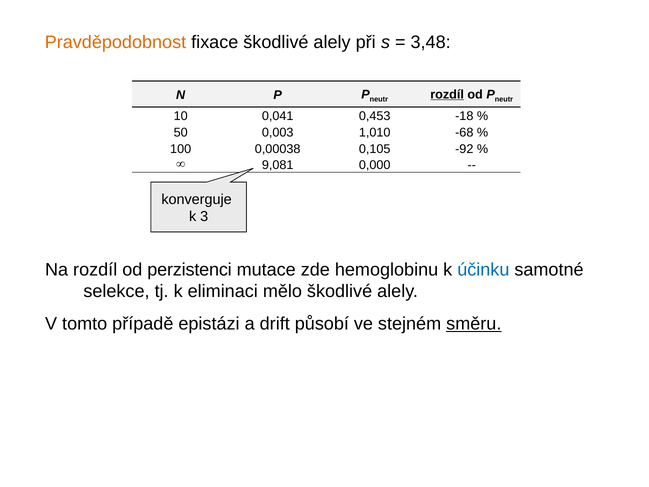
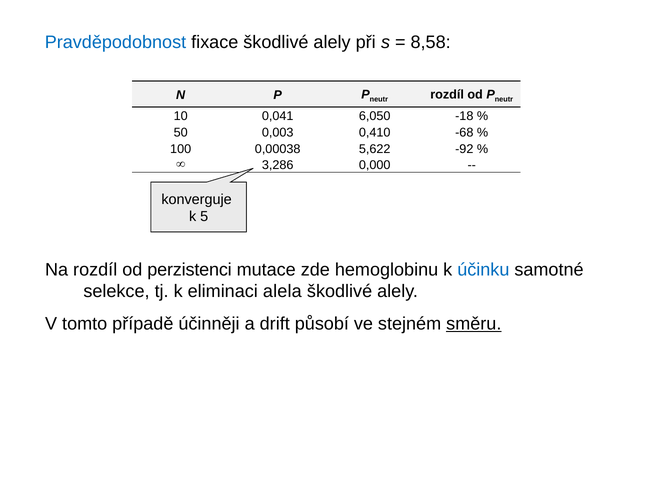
Pravděpodobnost colour: orange -> blue
3,48: 3,48 -> 8,58
rozdíl at (447, 94) underline: present -> none
0,453: 0,453 -> 6,050
1,010: 1,010 -> 0,410
0,105: 0,105 -> 5,622
9,081: 9,081 -> 3,286
3: 3 -> 5
mělo: mělo -> alela
epistázi: epistázi -> účinněji
